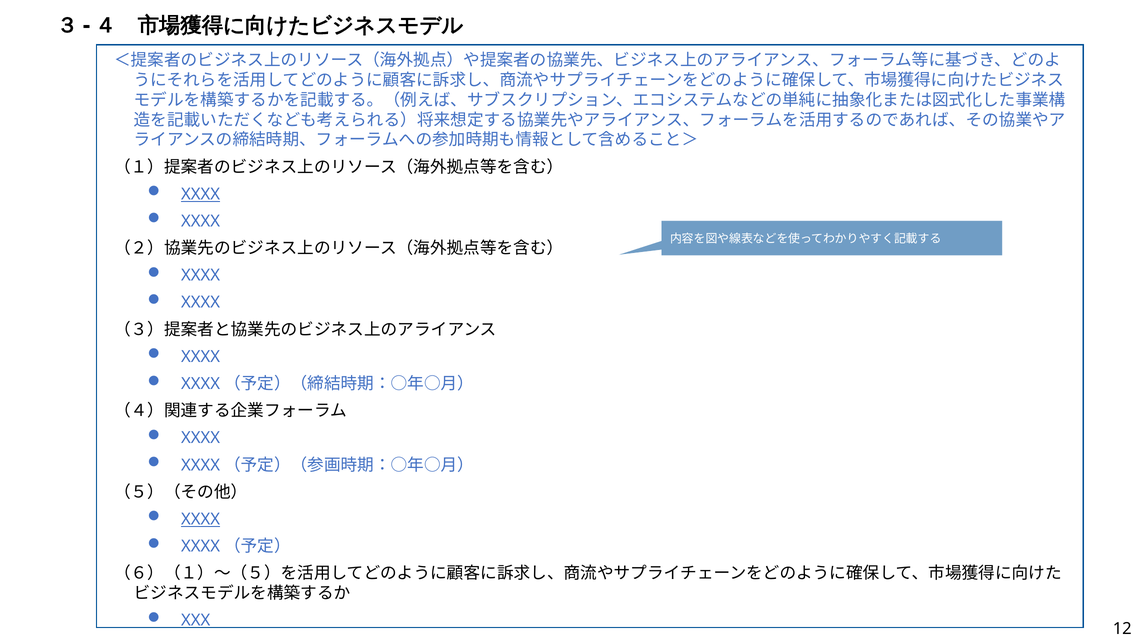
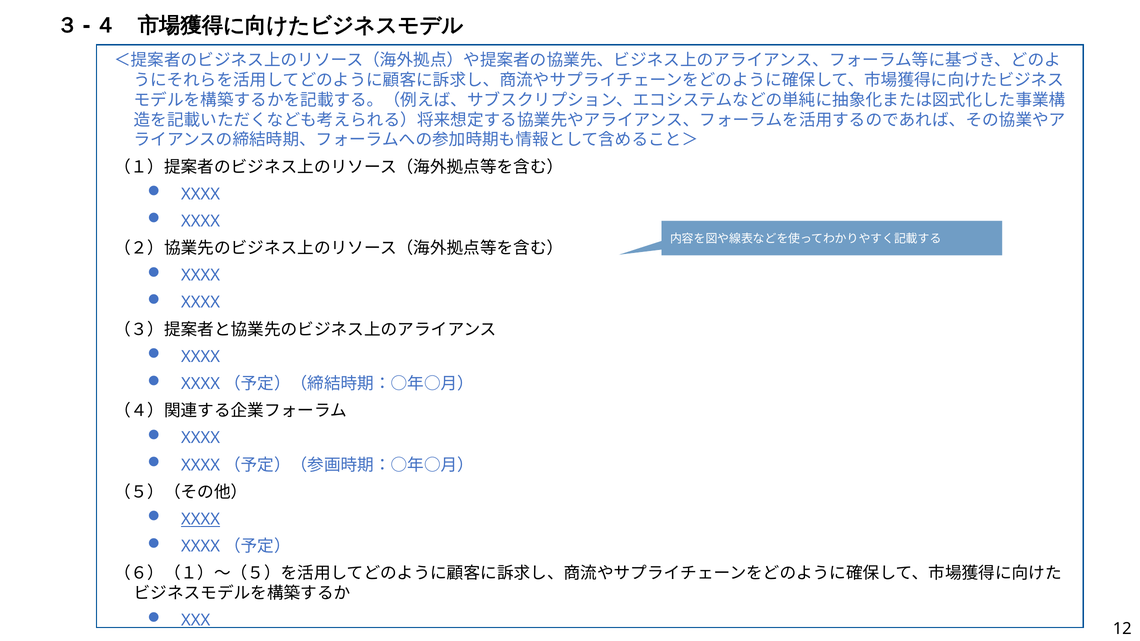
XXXX at (201, 194) underline: present -> none
